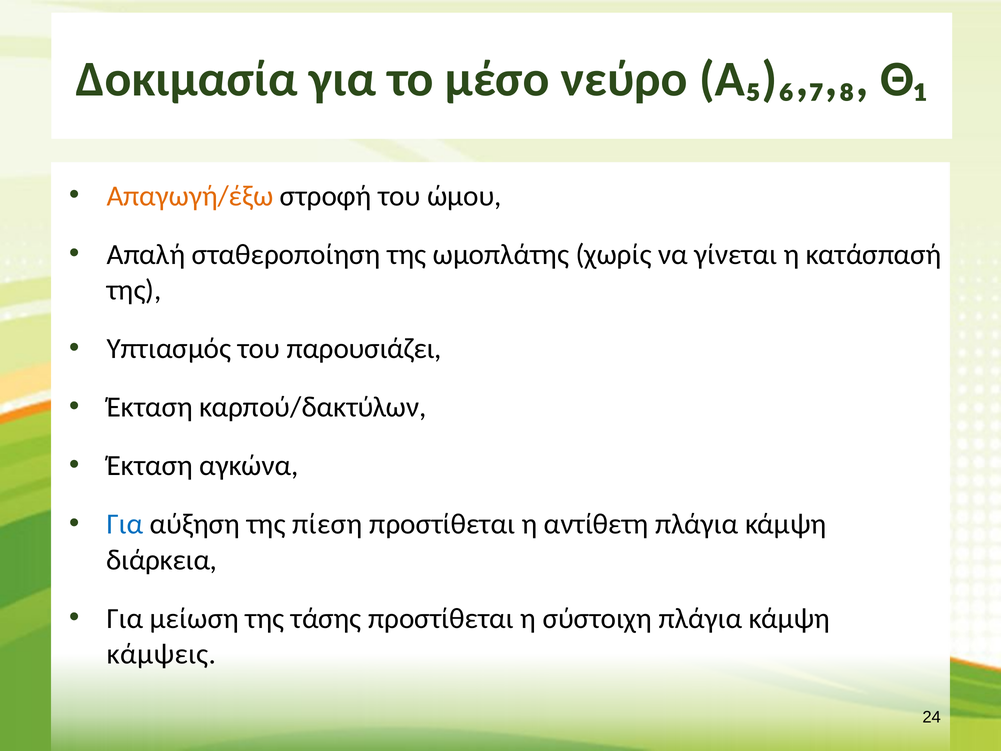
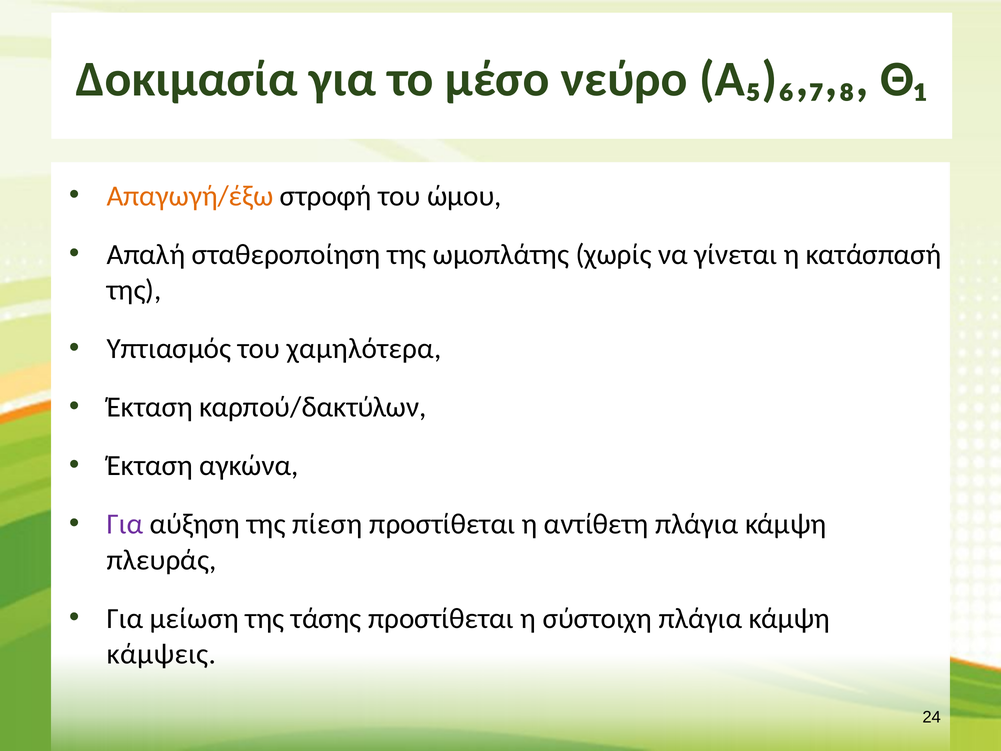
παρουσιάζει: παρουσιάζει -> χαμηλότερα
Για at (125, 524) colour: blue -> purple
διάρκεια: διάρκεια -> πλευράς
